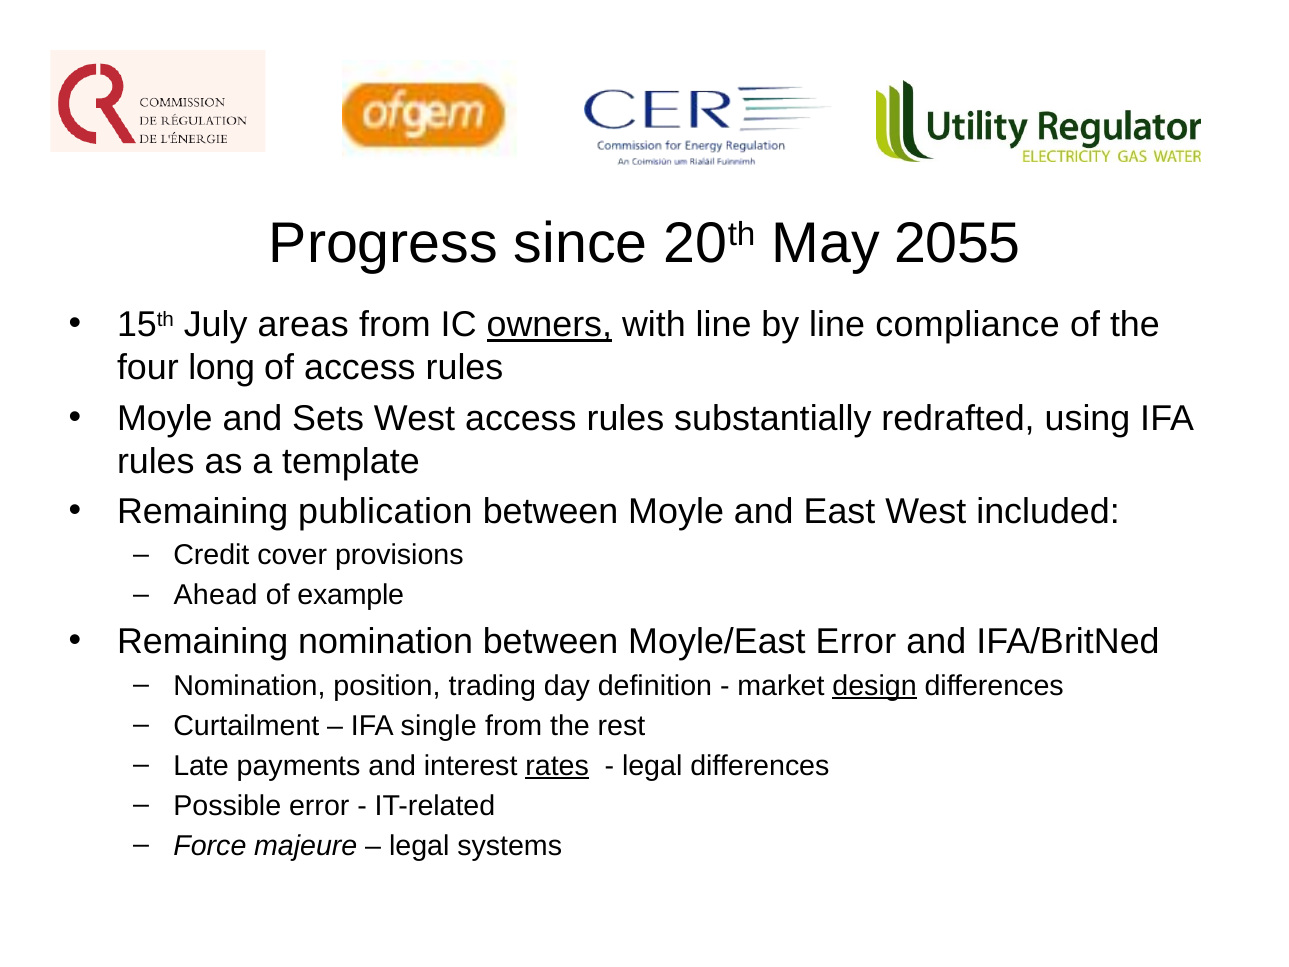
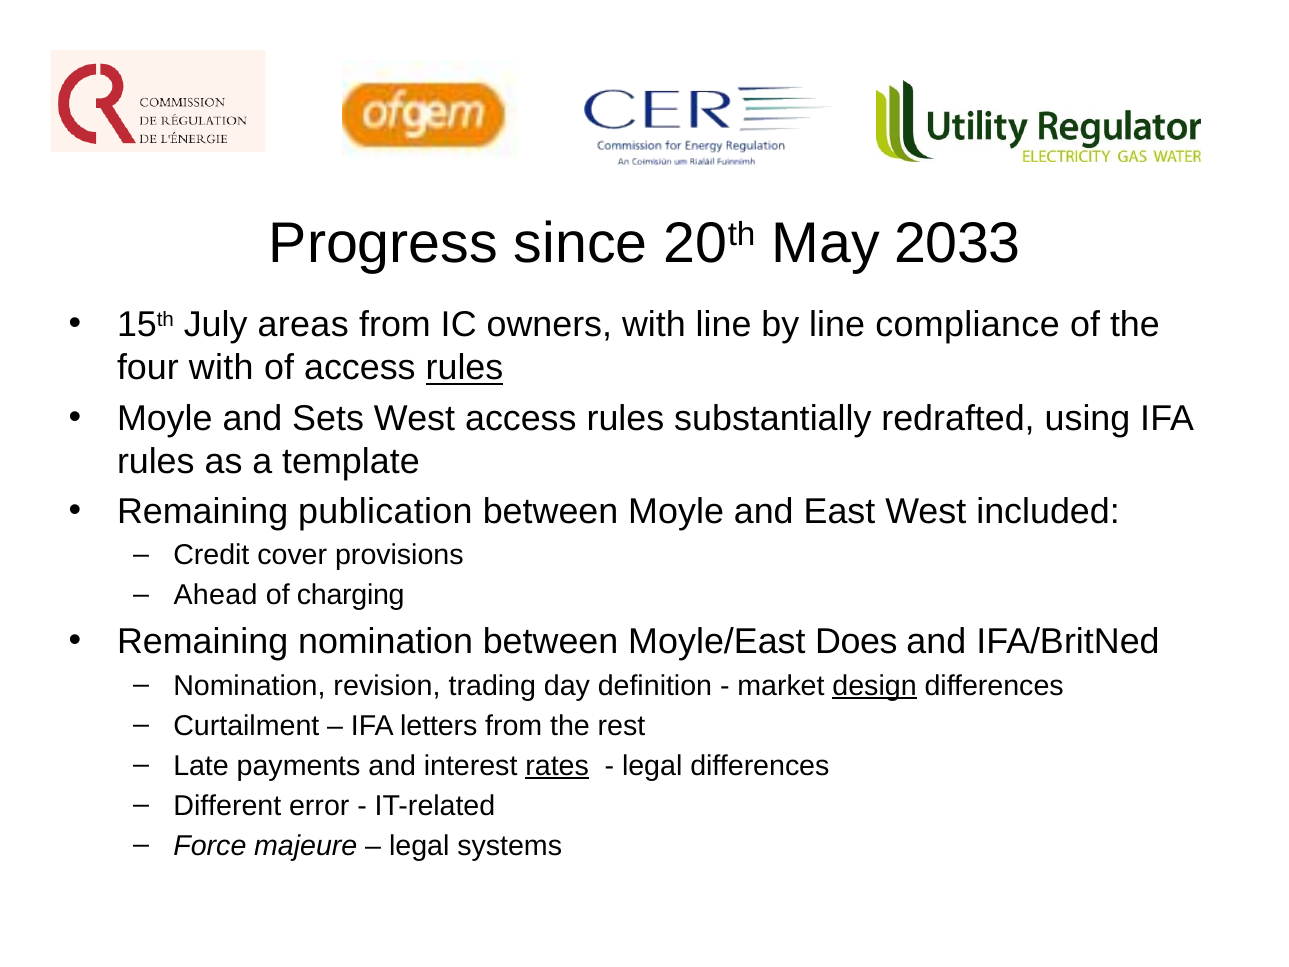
2055: 2055 -> 2033
owners underline: present -> none
four long: long -> with
rules at (464, 368) underline: none -> present
example: example -> charging
Moyle/East Error: Error -> Does
position: position -> revision
single: single -> letters
Possible: Possible -> Different
